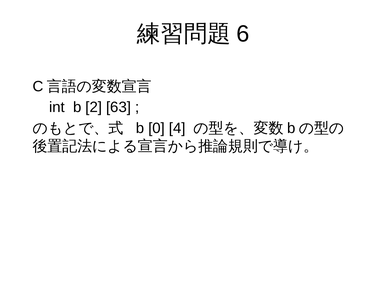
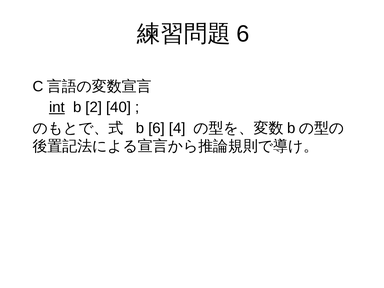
int underline: none -> present
63: 63 -> 40
b 0: 0 -> 6
